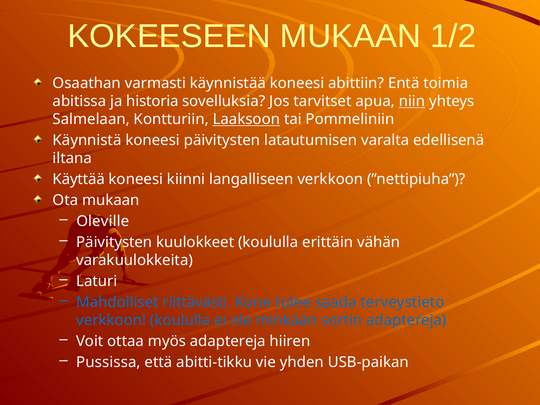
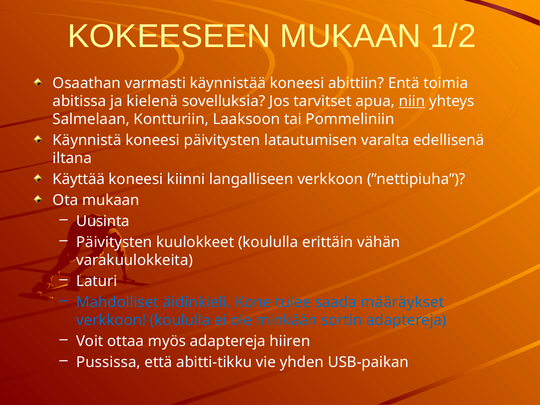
historia: historia -> kielenä
Laaksoon underline: present -> none
Oleville: Oleville -> Uusinta
riittävästi: riittävästi -> äidinkieli
terveystieto: terveystieto -> määräykset
